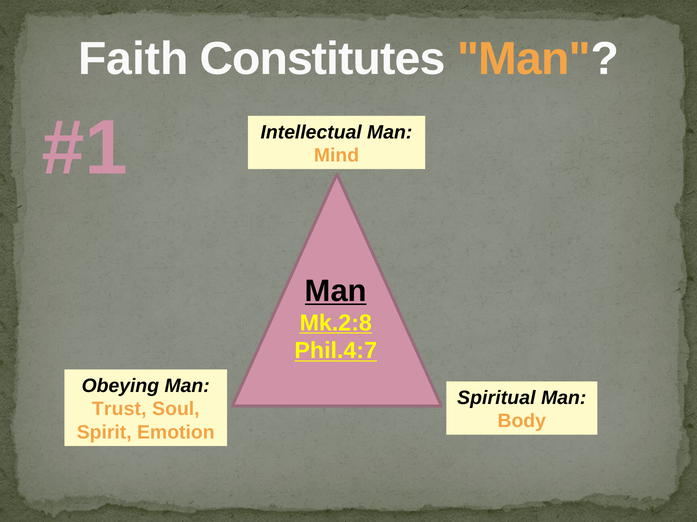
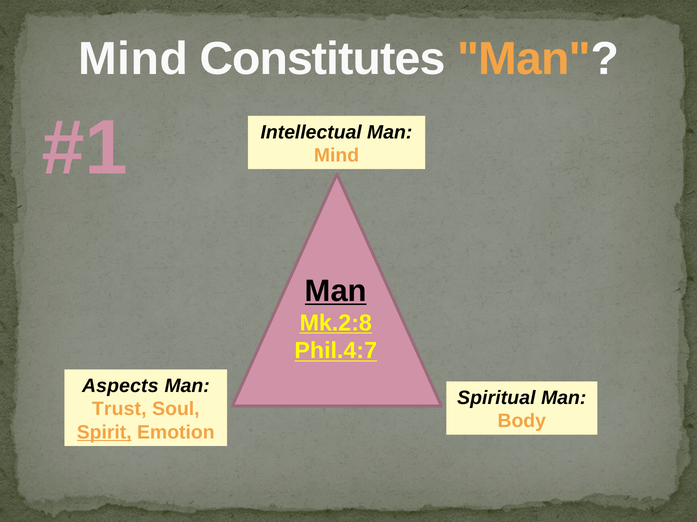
Faith at (133, 59): Faith -> Mind
Obeying: Obeying -> Aspects
Spirit underline: none -> present
